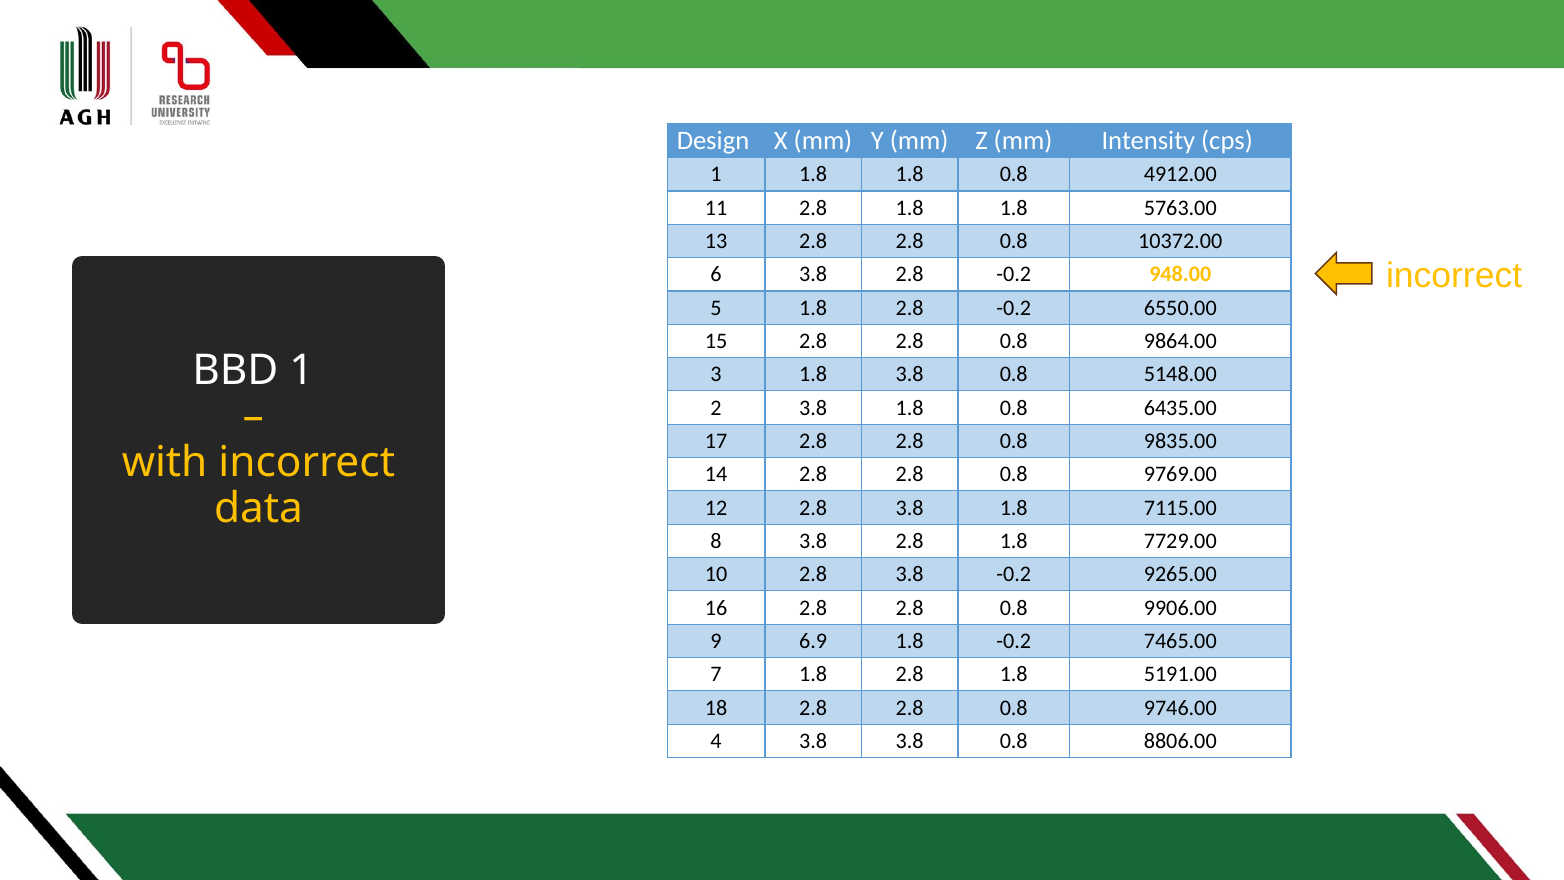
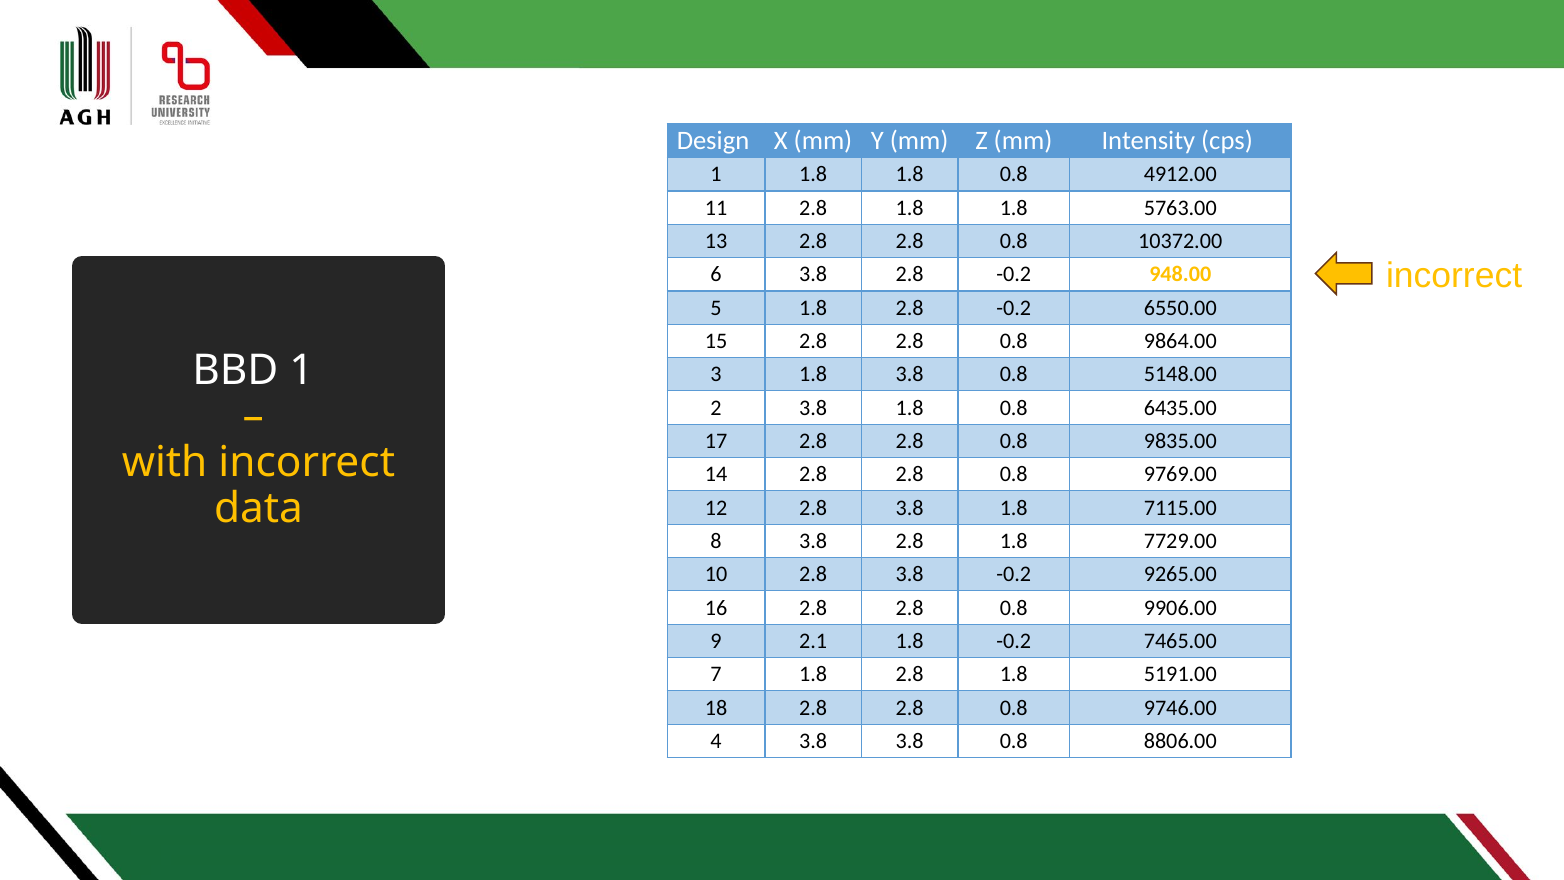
6.9: 6.9 -> 2.1
